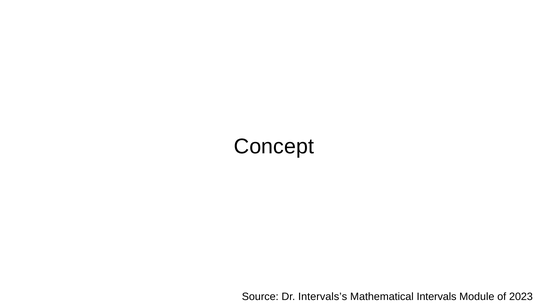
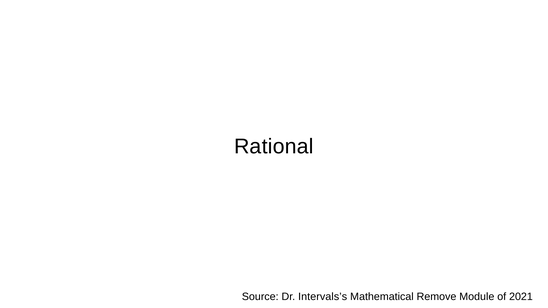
Concept: Concept -> Rational
Intervals: Intervals -> Remove
2023: 2023 -> 2021
